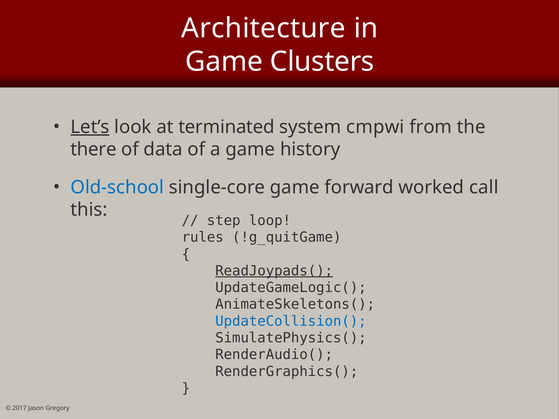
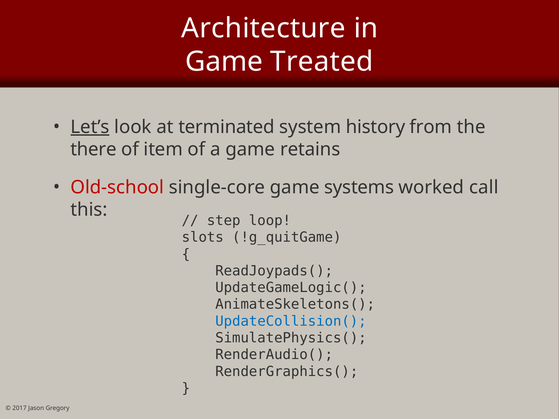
Clusters: Clusters -> Treated
cmpwi: cmpwi -> history
data: data -> item
history: history -> retains
Old-school colour: blue -> red
forward: forward -> systems
rules: rules -> slots
ReadJoypads( underline: present -> none
